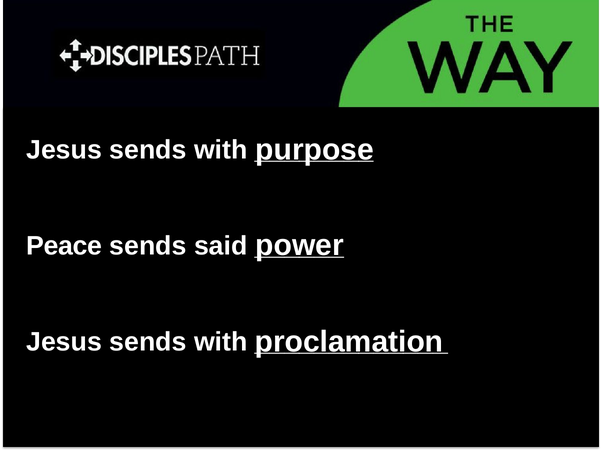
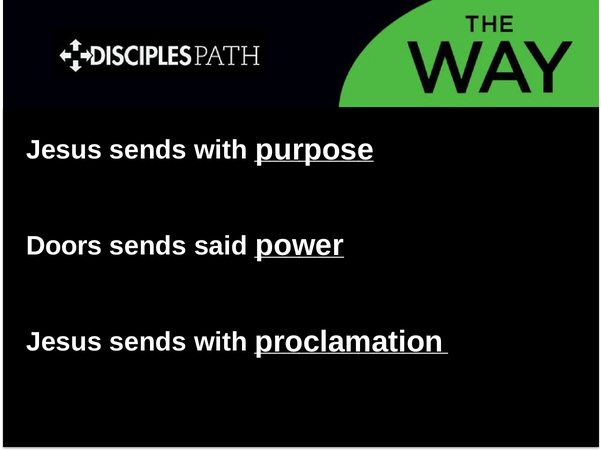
Peace: Peace -> Doors
